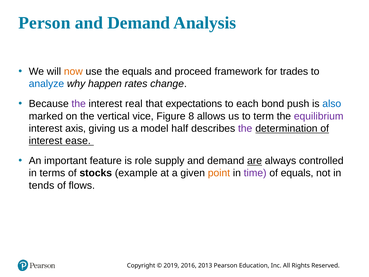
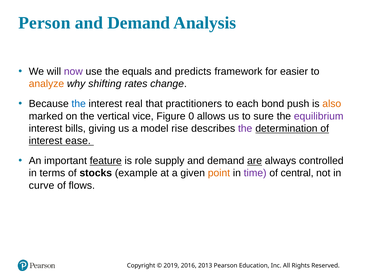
now colour: orange -> purple
proceed: proceed -> predicts
trades: trades -> easier
analyze colour: blue -> orange
happen: happen -> shifting
the at (79, 104) colour: purple -> blue
expectations: expectations -> practitioners
also colour: blue -> orange
8: 8 -> 0
term: term -> sure
axis: axis -> bills
half: half -> rise
feature underline: none -> present
of equals: equals -> central
tends: tends -> curve
